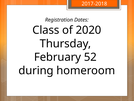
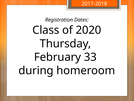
52: 52 -> 33
